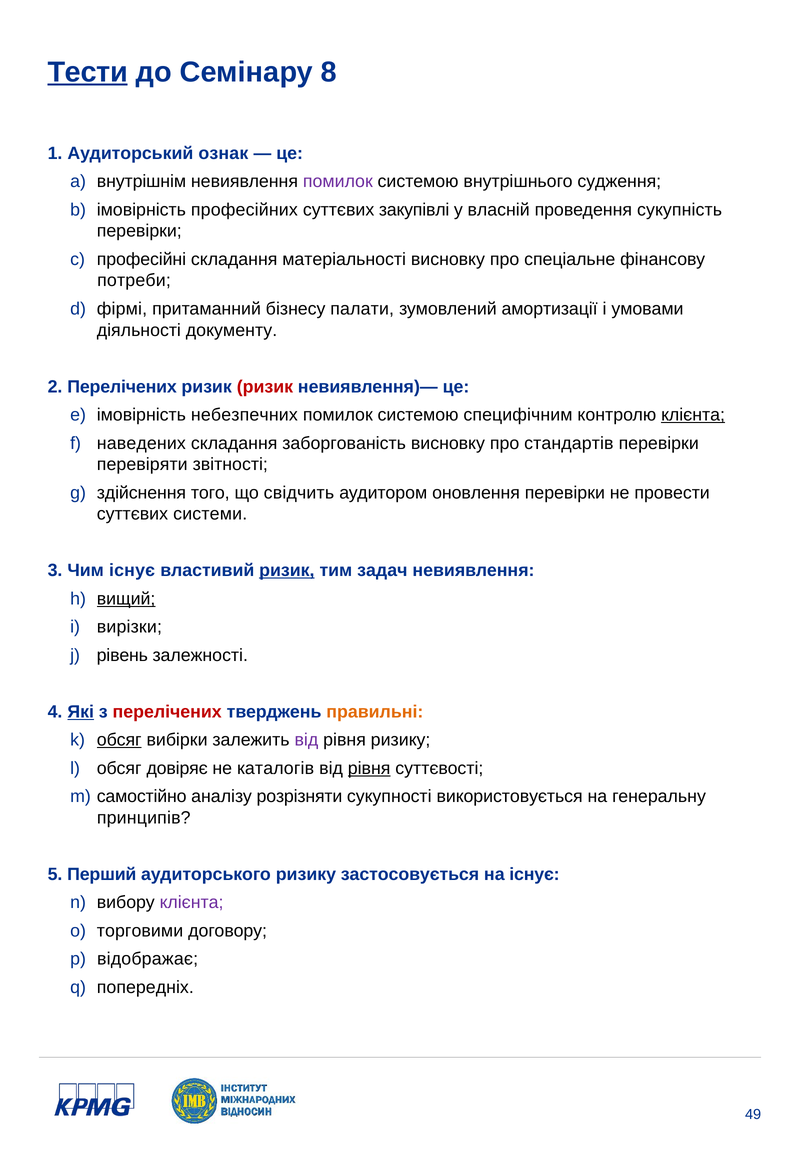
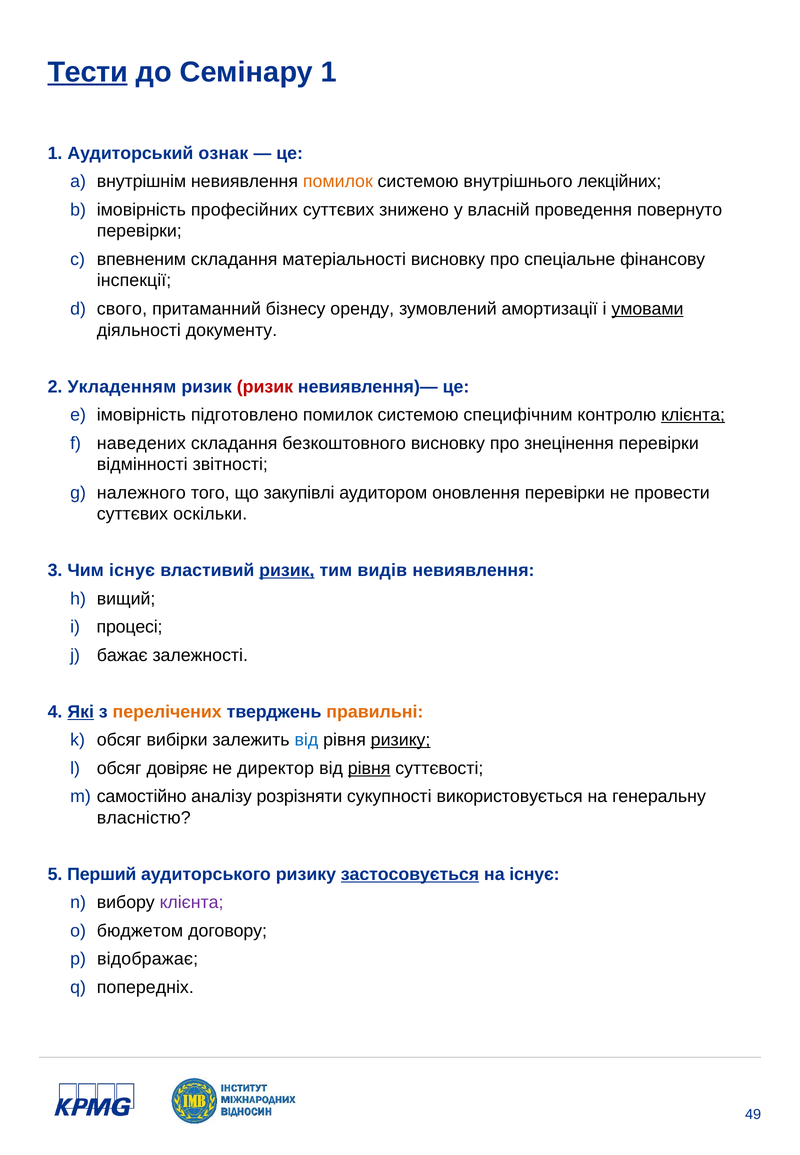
Семінару 8: 8 -> 1
помилок at (338, 182) colour: purple -> orange
судження: судження -> лекційних
закупівлі: закупівлі -> знижено
сукупність: сукупність -> повернуто
професійні: професійні -> впевненим
потреби: потреби -> інспекції
фірмі: фірмі -> свого
палати: палати -> оренду
умовами underline: none -> present
2 Перелічених: Перелічених -> Укладенням
небезпечних: небезпечних -> підготовлено
заборгованість: заборгованість -> безкоштовного
стандартів: стандартів -> знецінення
перевіряти: перевіряти -> відмінності
здійснення: здійснення -> належного
свідчить: свідчить -> закупівлі
системи: системи -> оскільки
задач: задач -> видів
вищий underline: present -> none
вирізки: вирізки -> процесі
рівень: рівень -> бажає
перелічених at (167, 712) colour: red -> orange
обсяг at (119, 740) underline: present -> none
від at (306, 740) colour: purple -> blue
ризику at (401, 740) underline: none -> present
каталогів: каталогів -> директор
принципів: принципів -> власністю
застосовується underline: none -> present
торговими: торговими -> бюджетом
